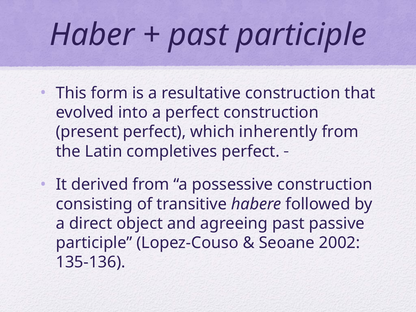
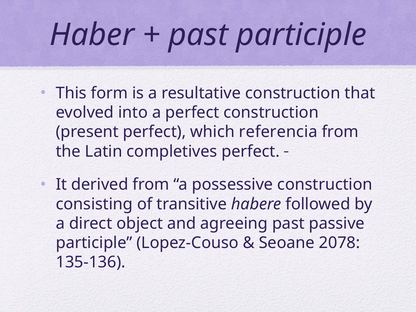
inherently: inherently -> referencia
2002: 2002 -> 2078
